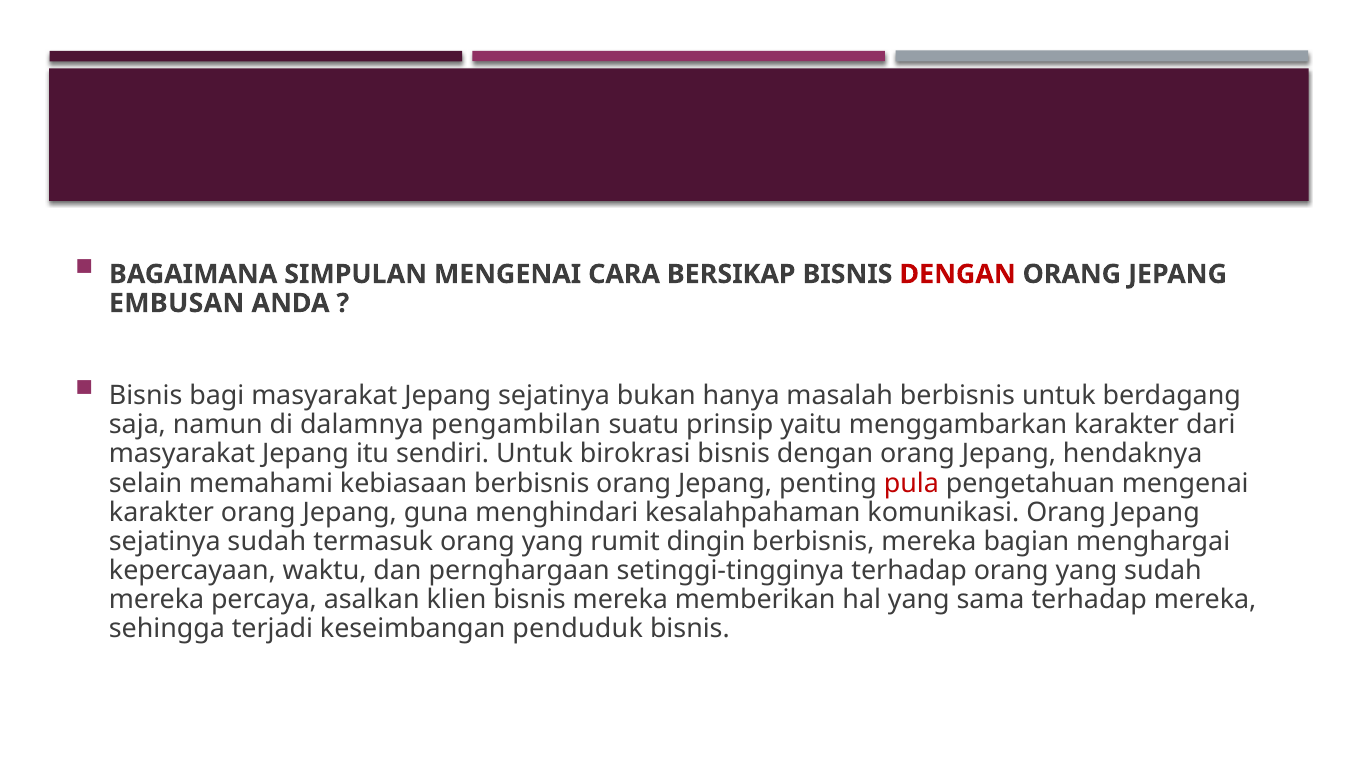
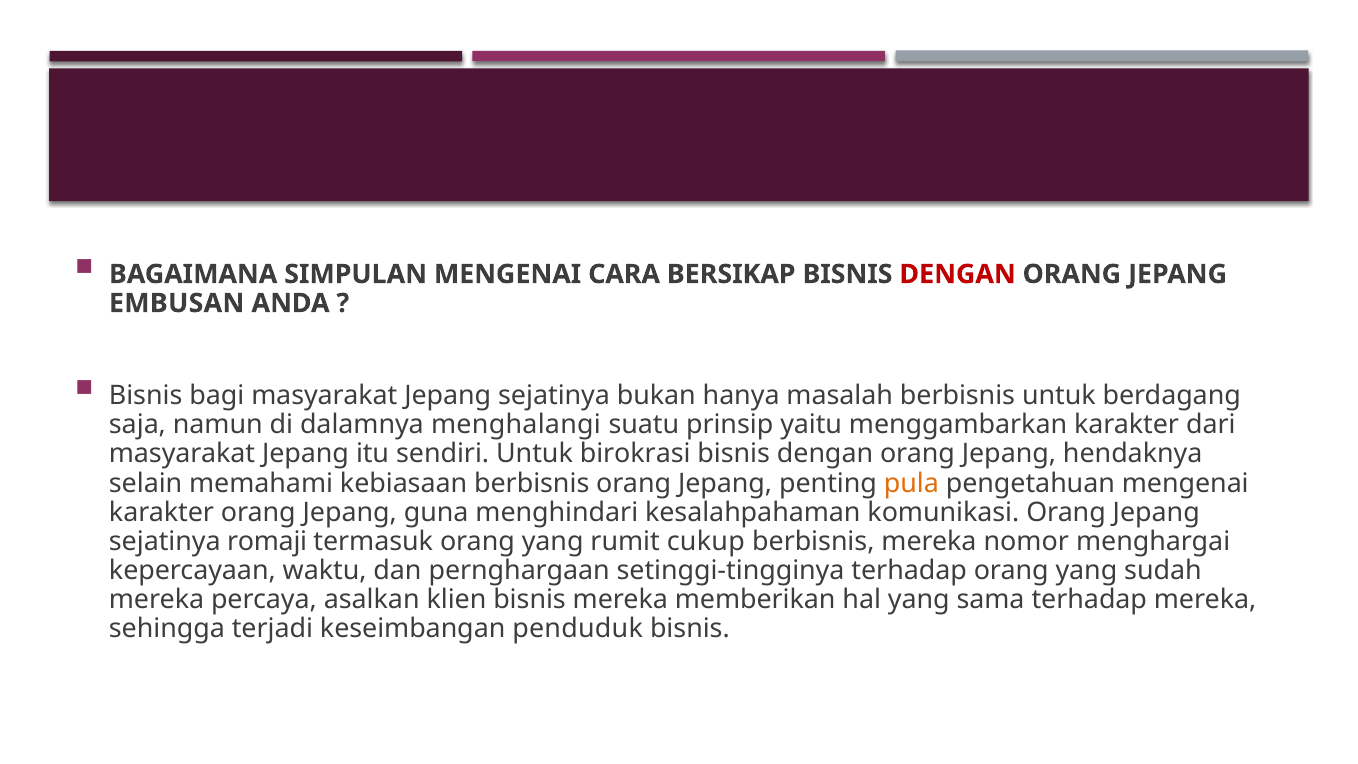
pengambilan: pengambilan -> menghalangi
pula colour: red -> orange
sejatinya sudah: sudah -> romaji
dingin: dingin -> cukup
bagian: bagian -> nomor
